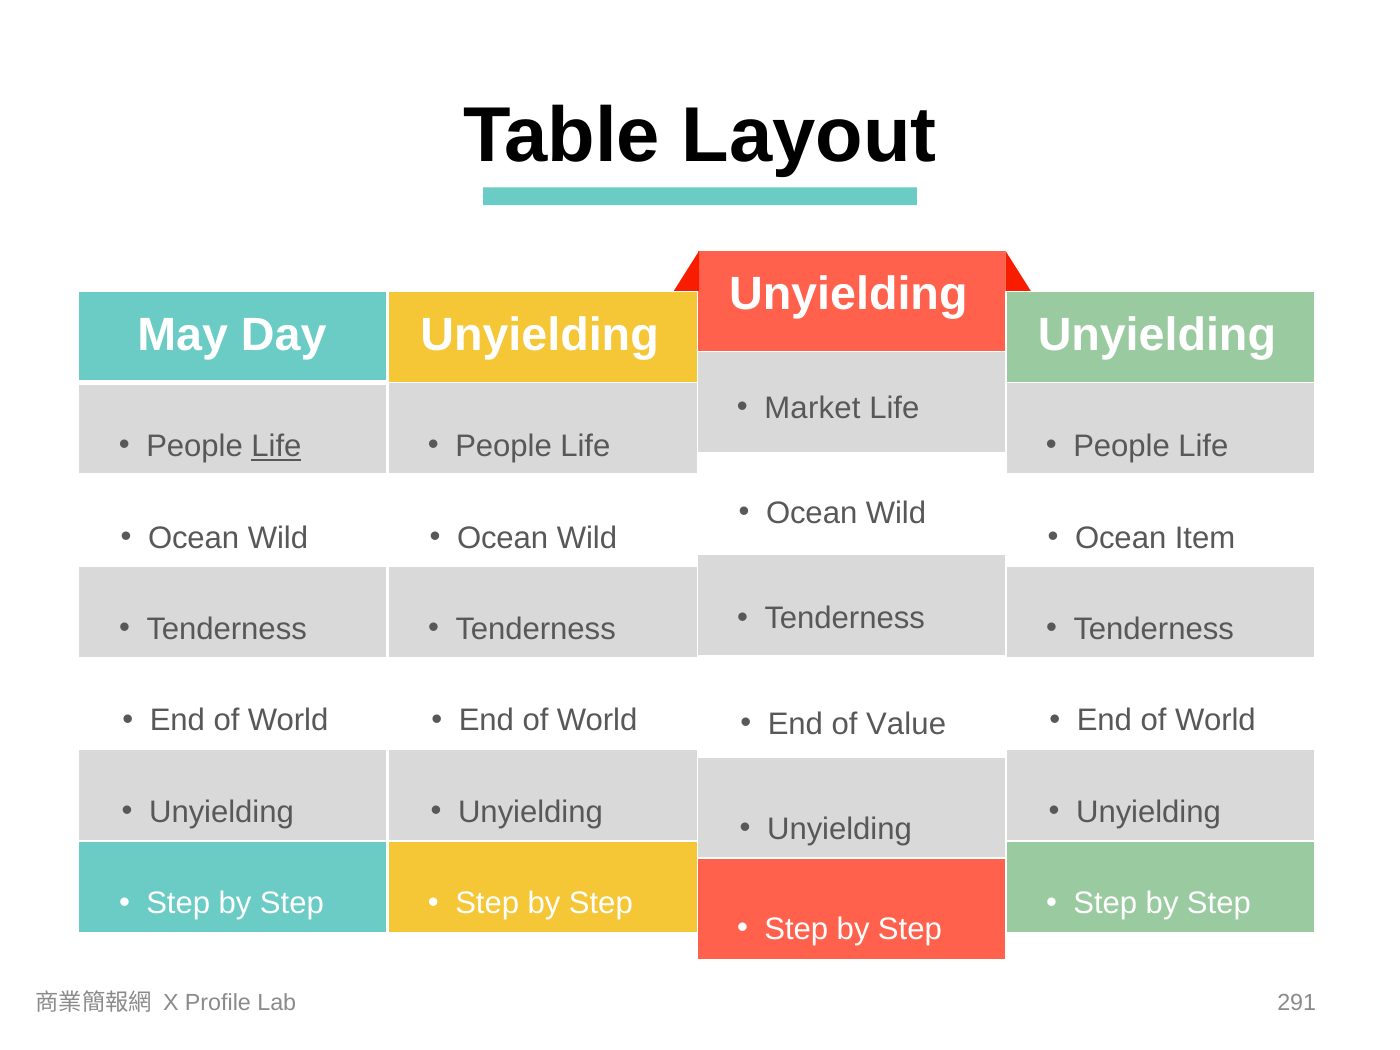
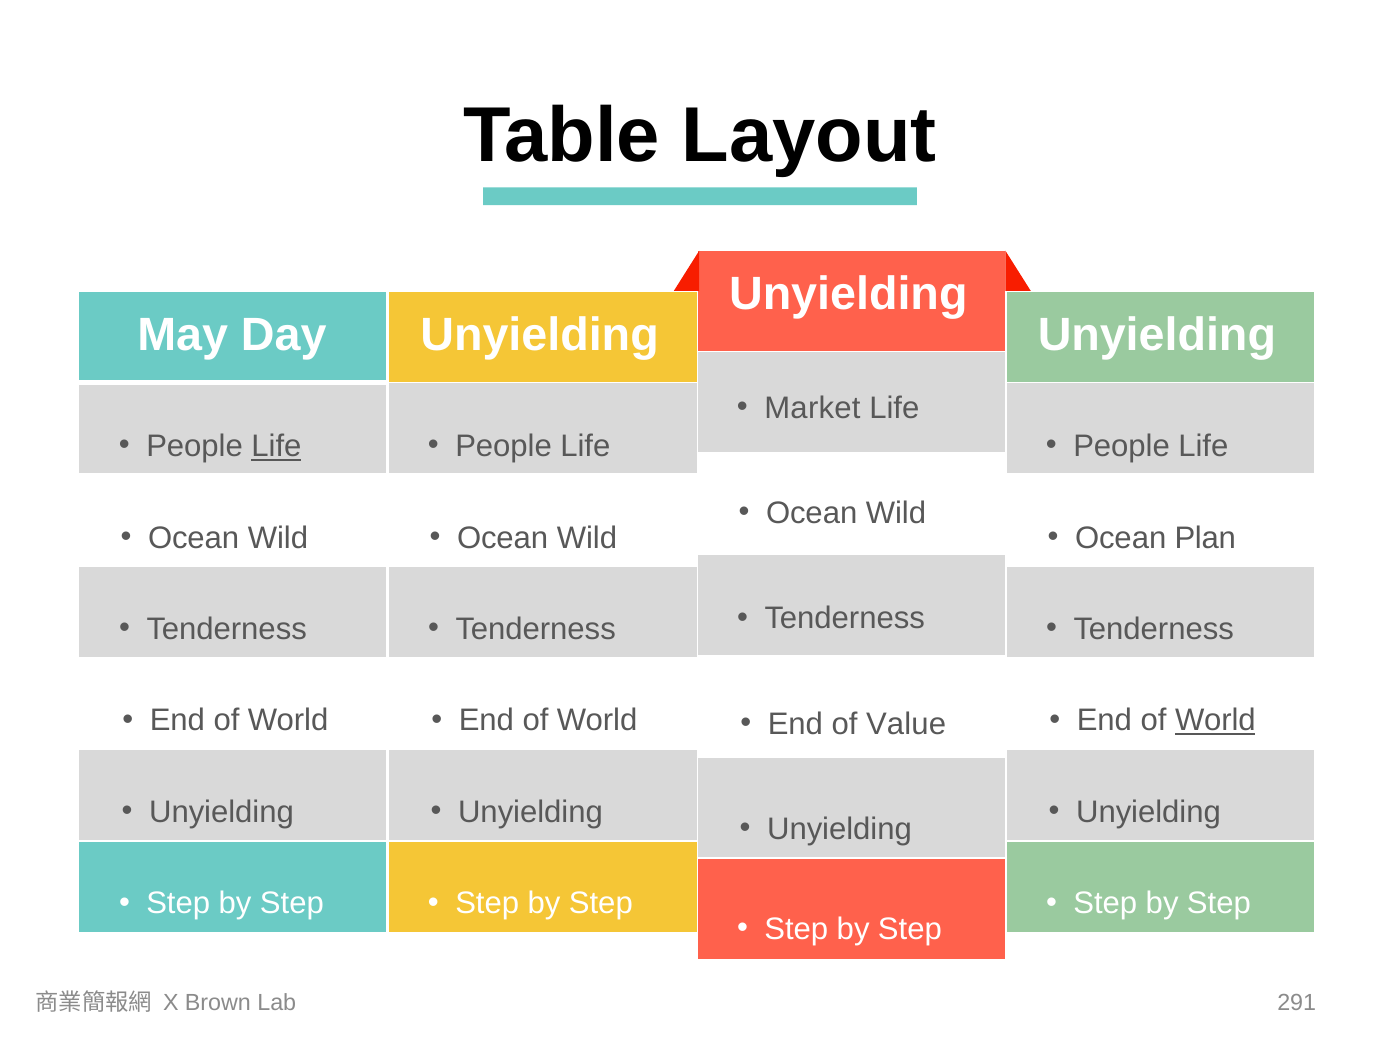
Item: Item -> Plan
World at (1215, 721) underline: none -> present
Profile: Profile -> Brown
